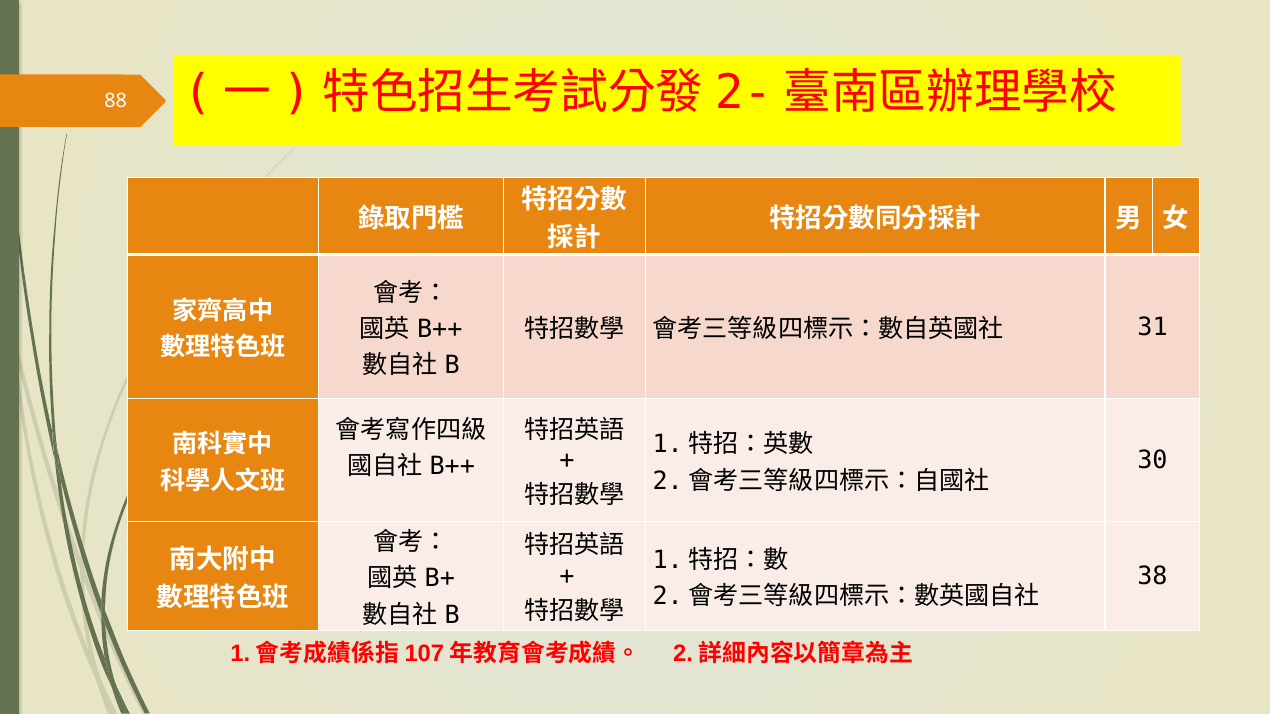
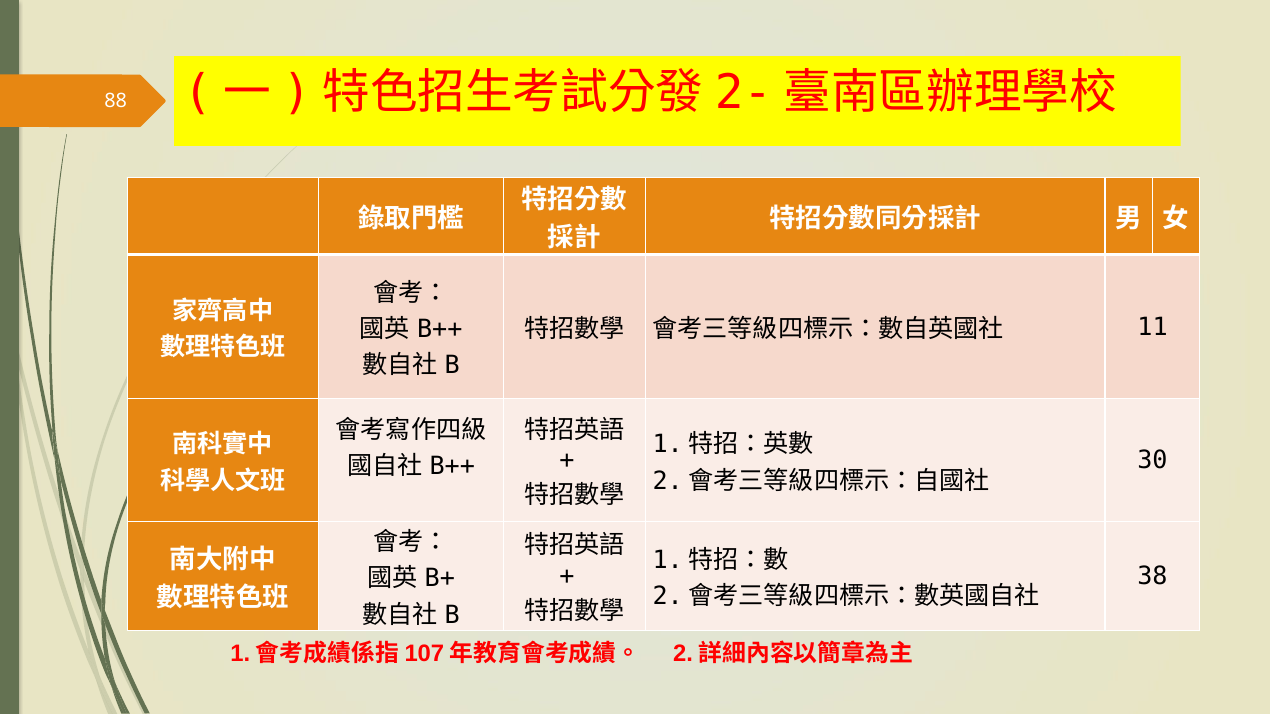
31: 31 -> 11
